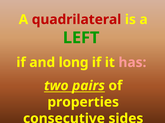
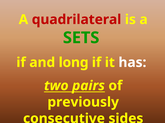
LEFT: LEFT -> SETS
has colour: pink -> white
properties: properties -> previously
